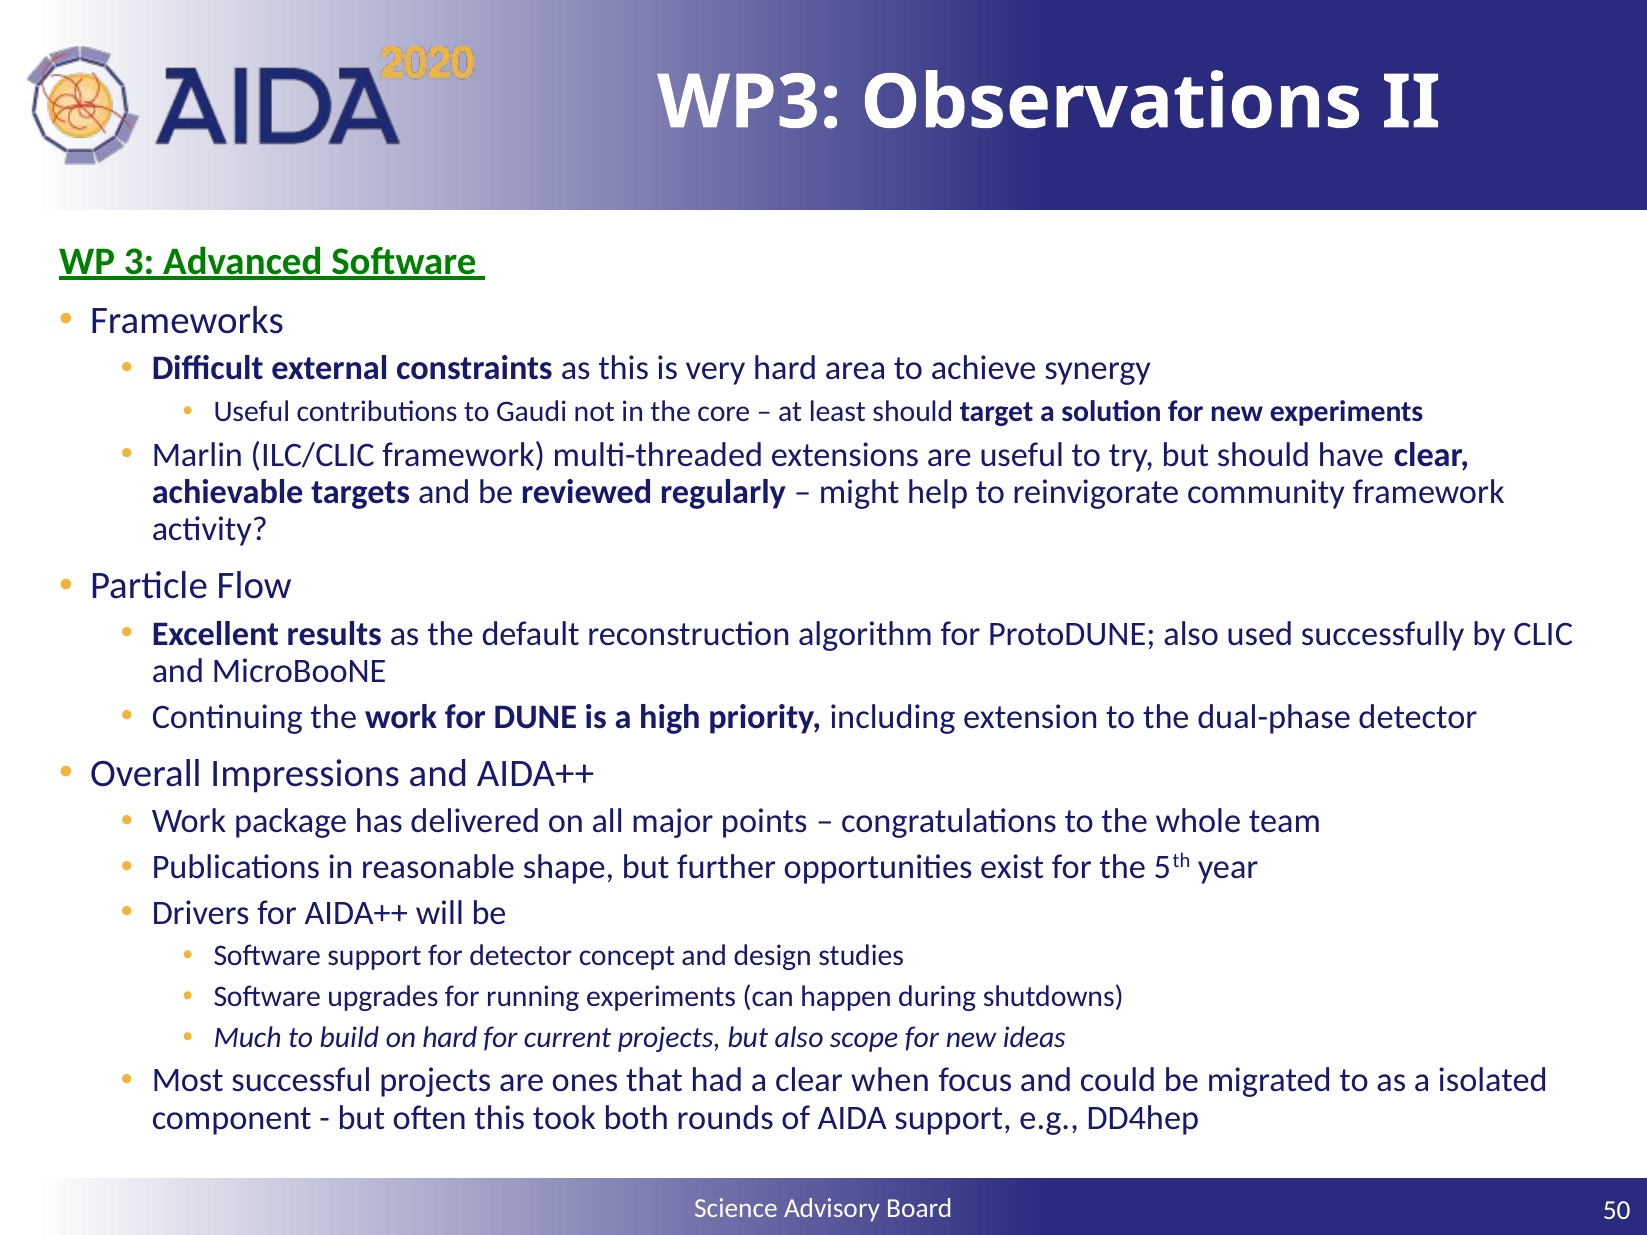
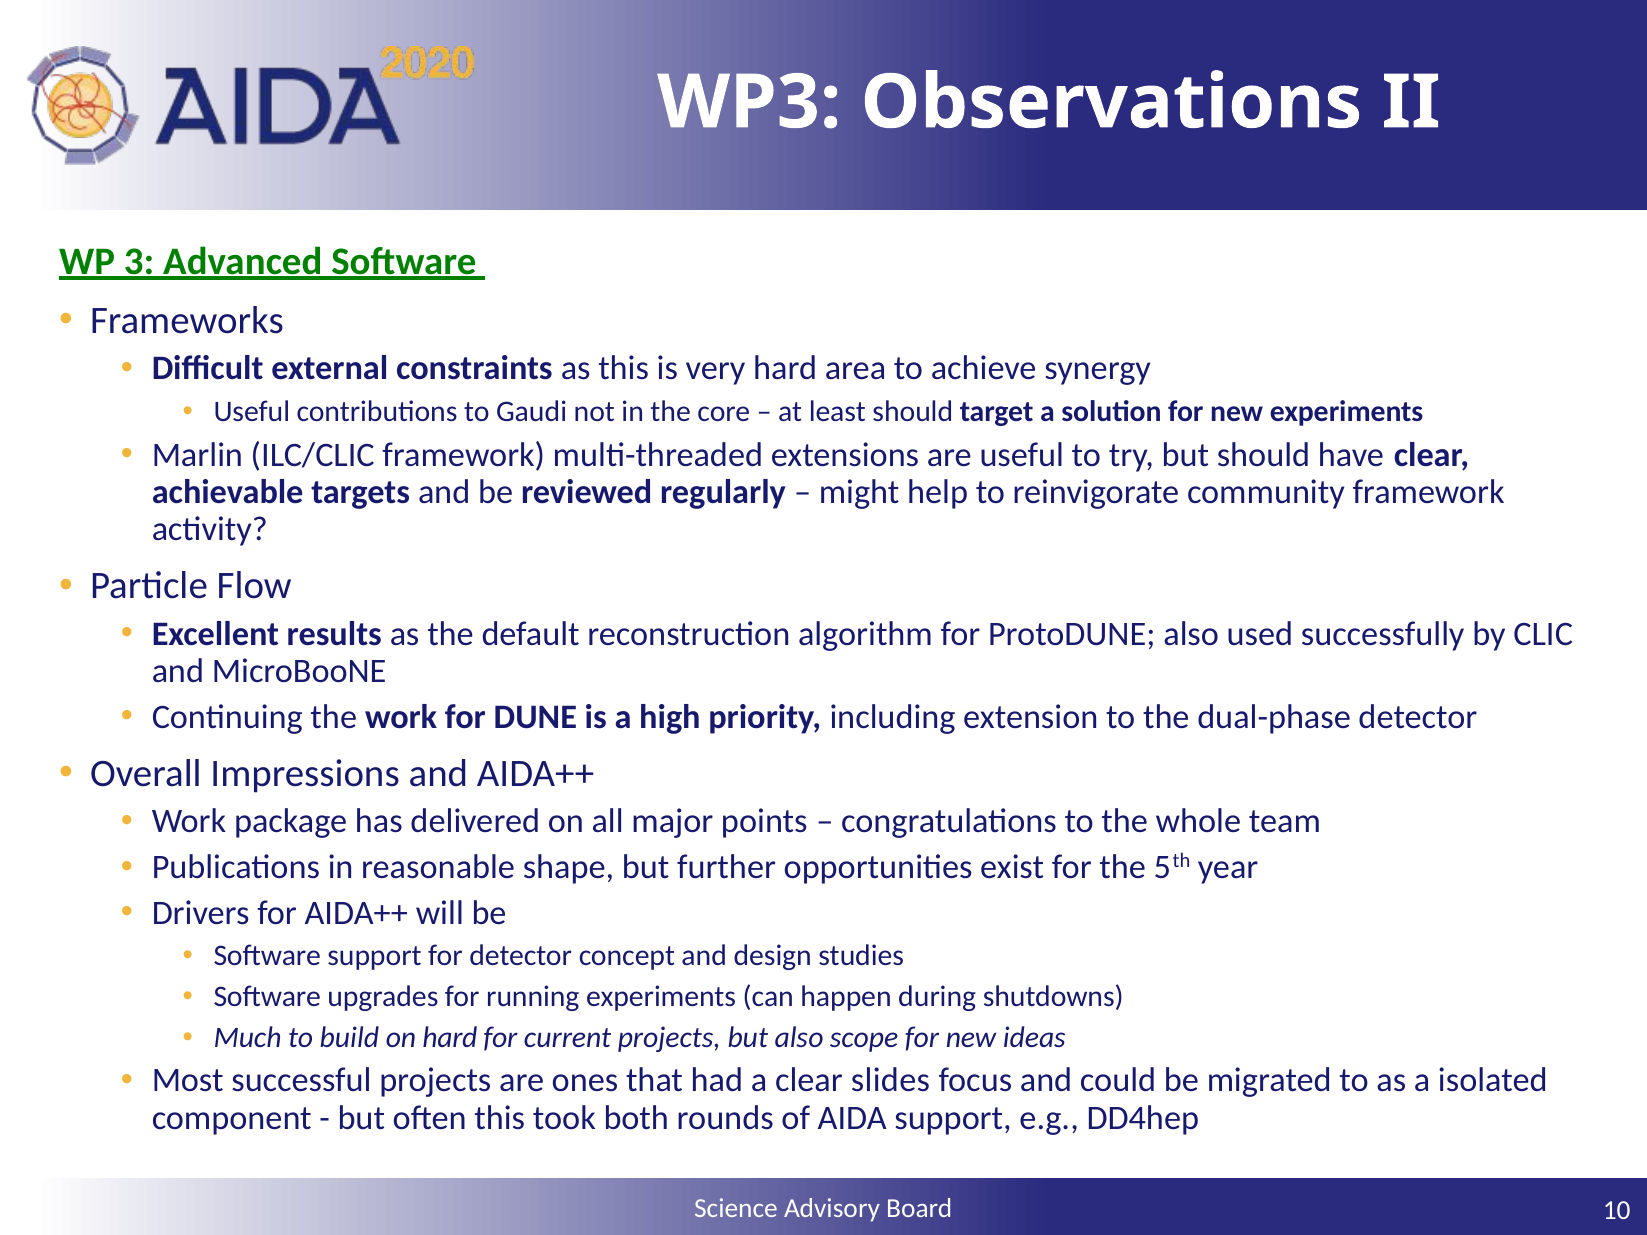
when: when -> slides
50: 50 -> 10
